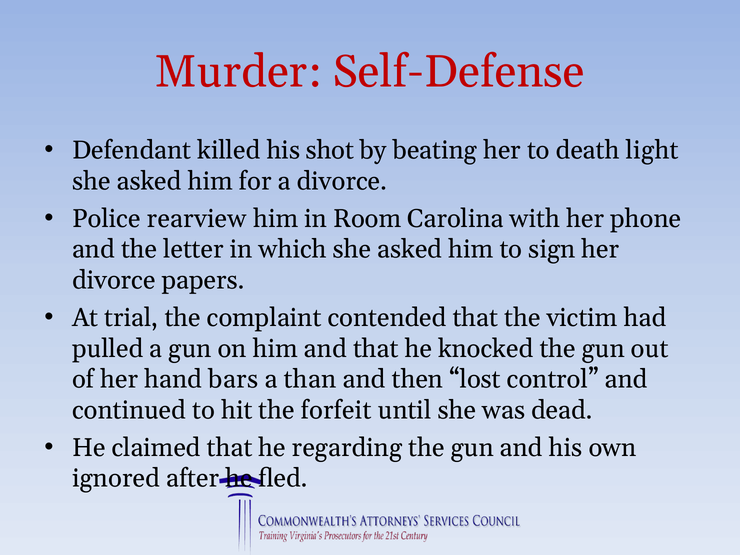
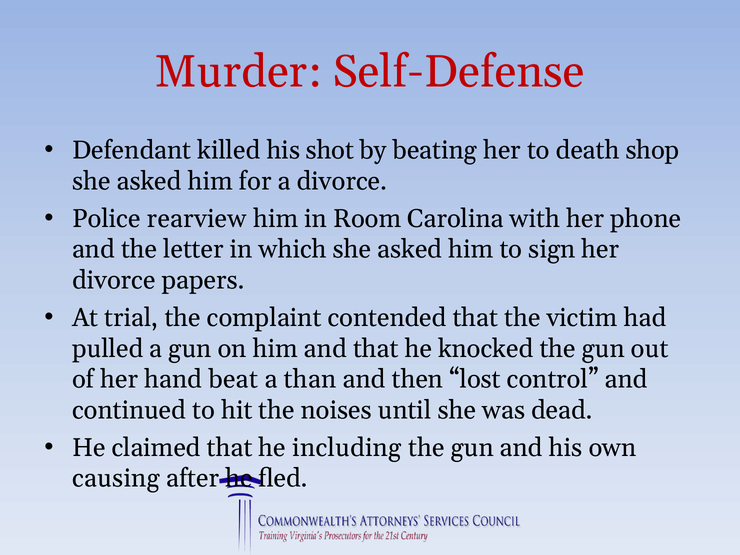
light: light -> shop
bars: bars -> beat
forfeit: forfeit -> noises
regarding: regarding -> including
ignored: ignored -> causing
